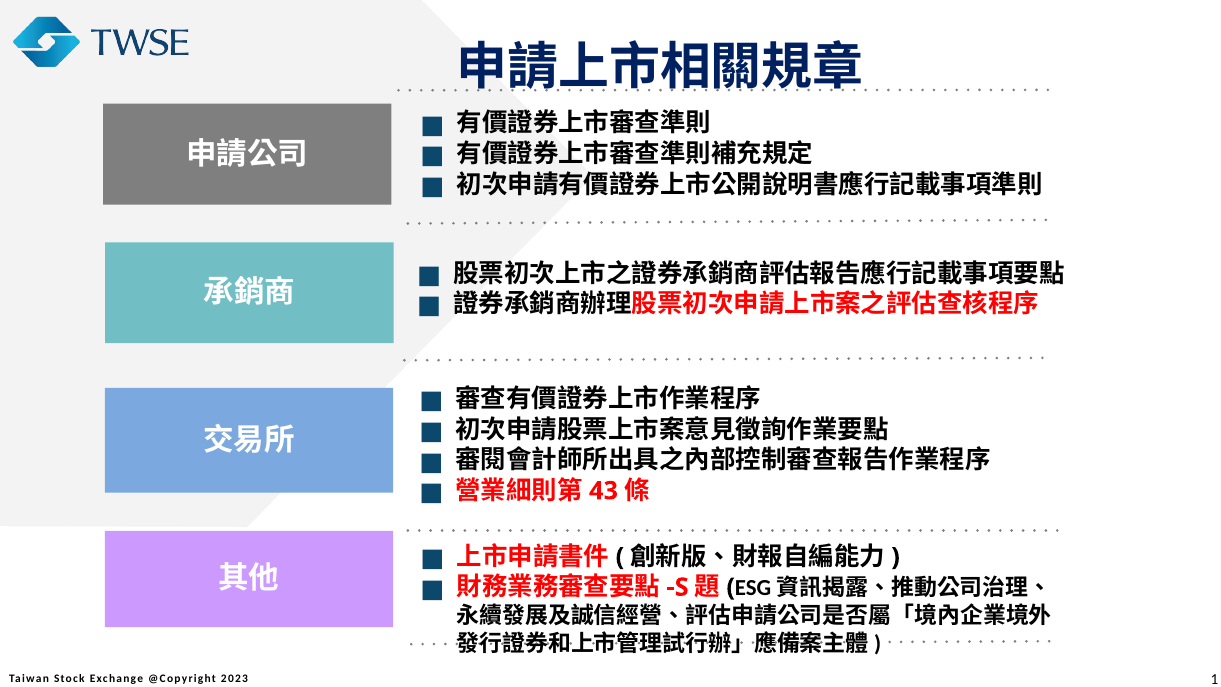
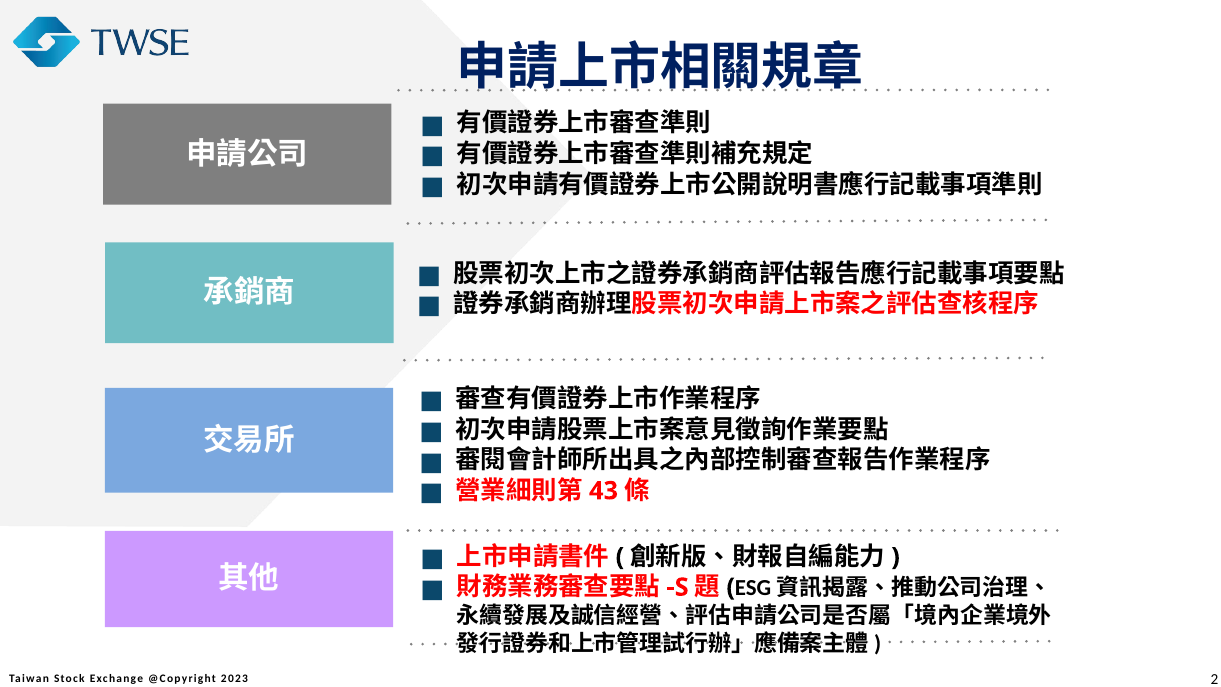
1: 1 -> 2
